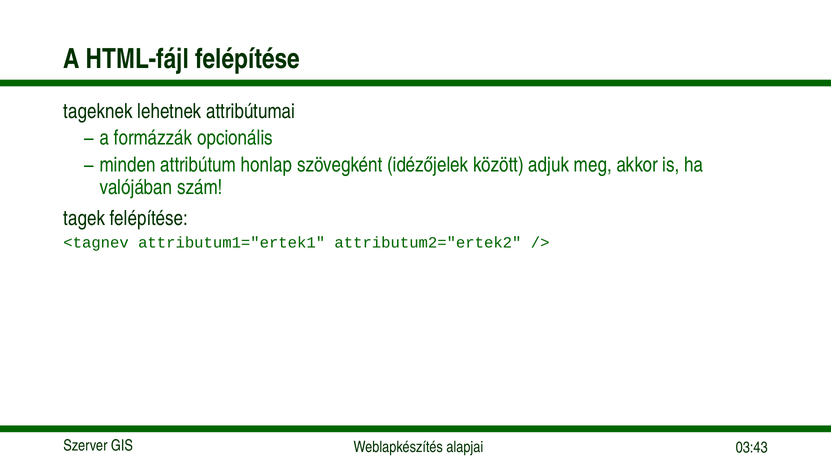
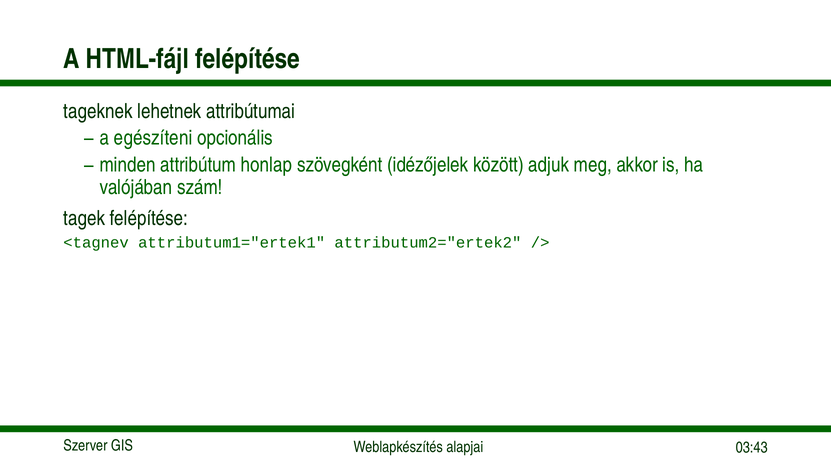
formázzák: formázzák -> egészíteni
